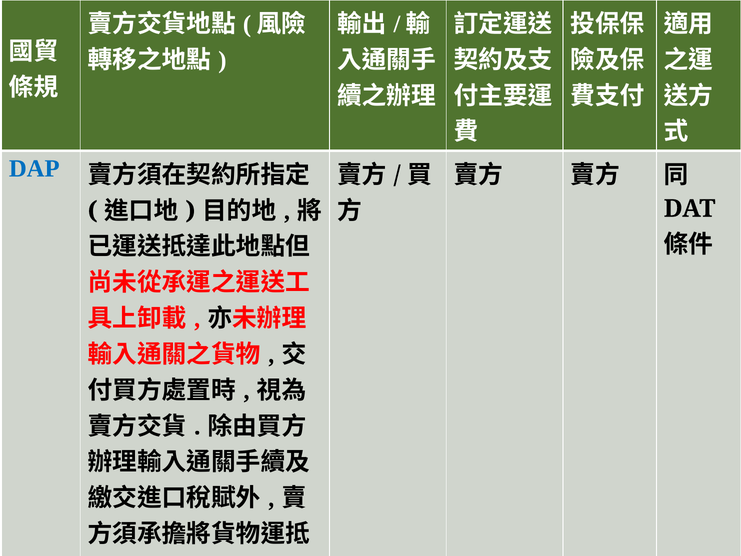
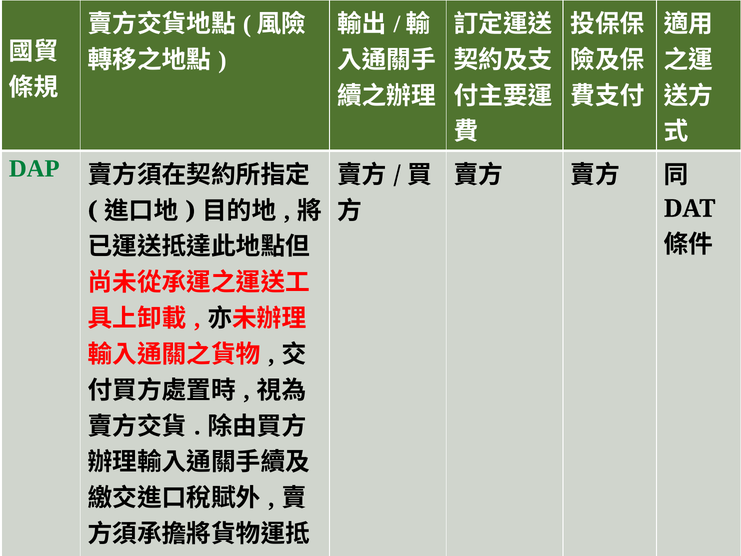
DAP colour: blue -> green
